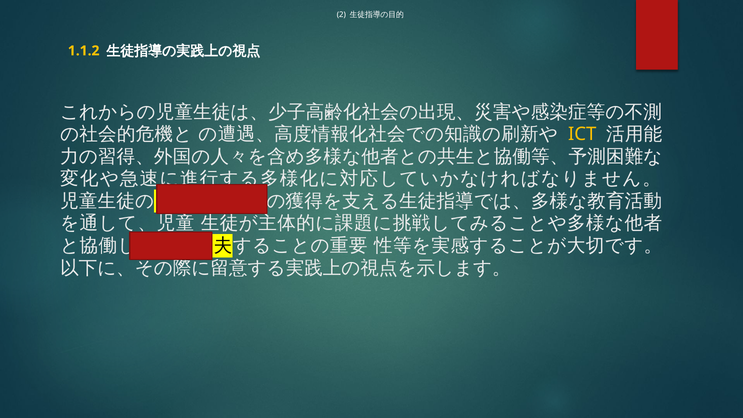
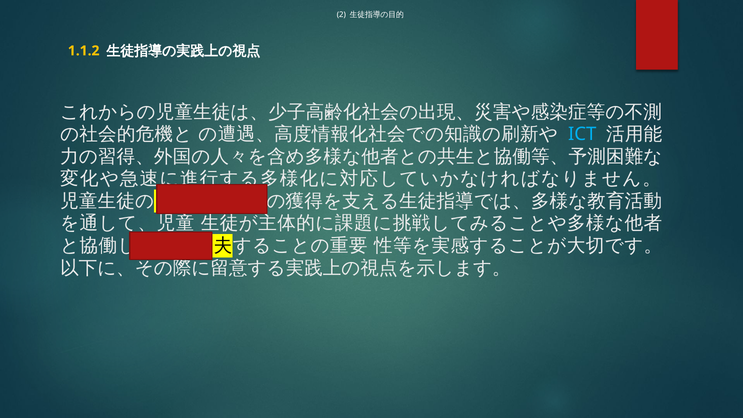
ICT colour: yellow -> light blue
